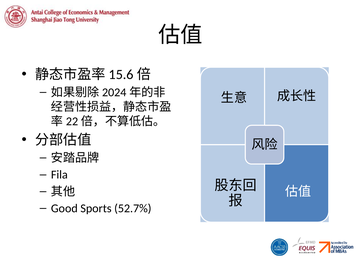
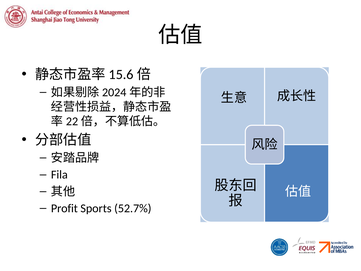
Good: Good -> Profit
